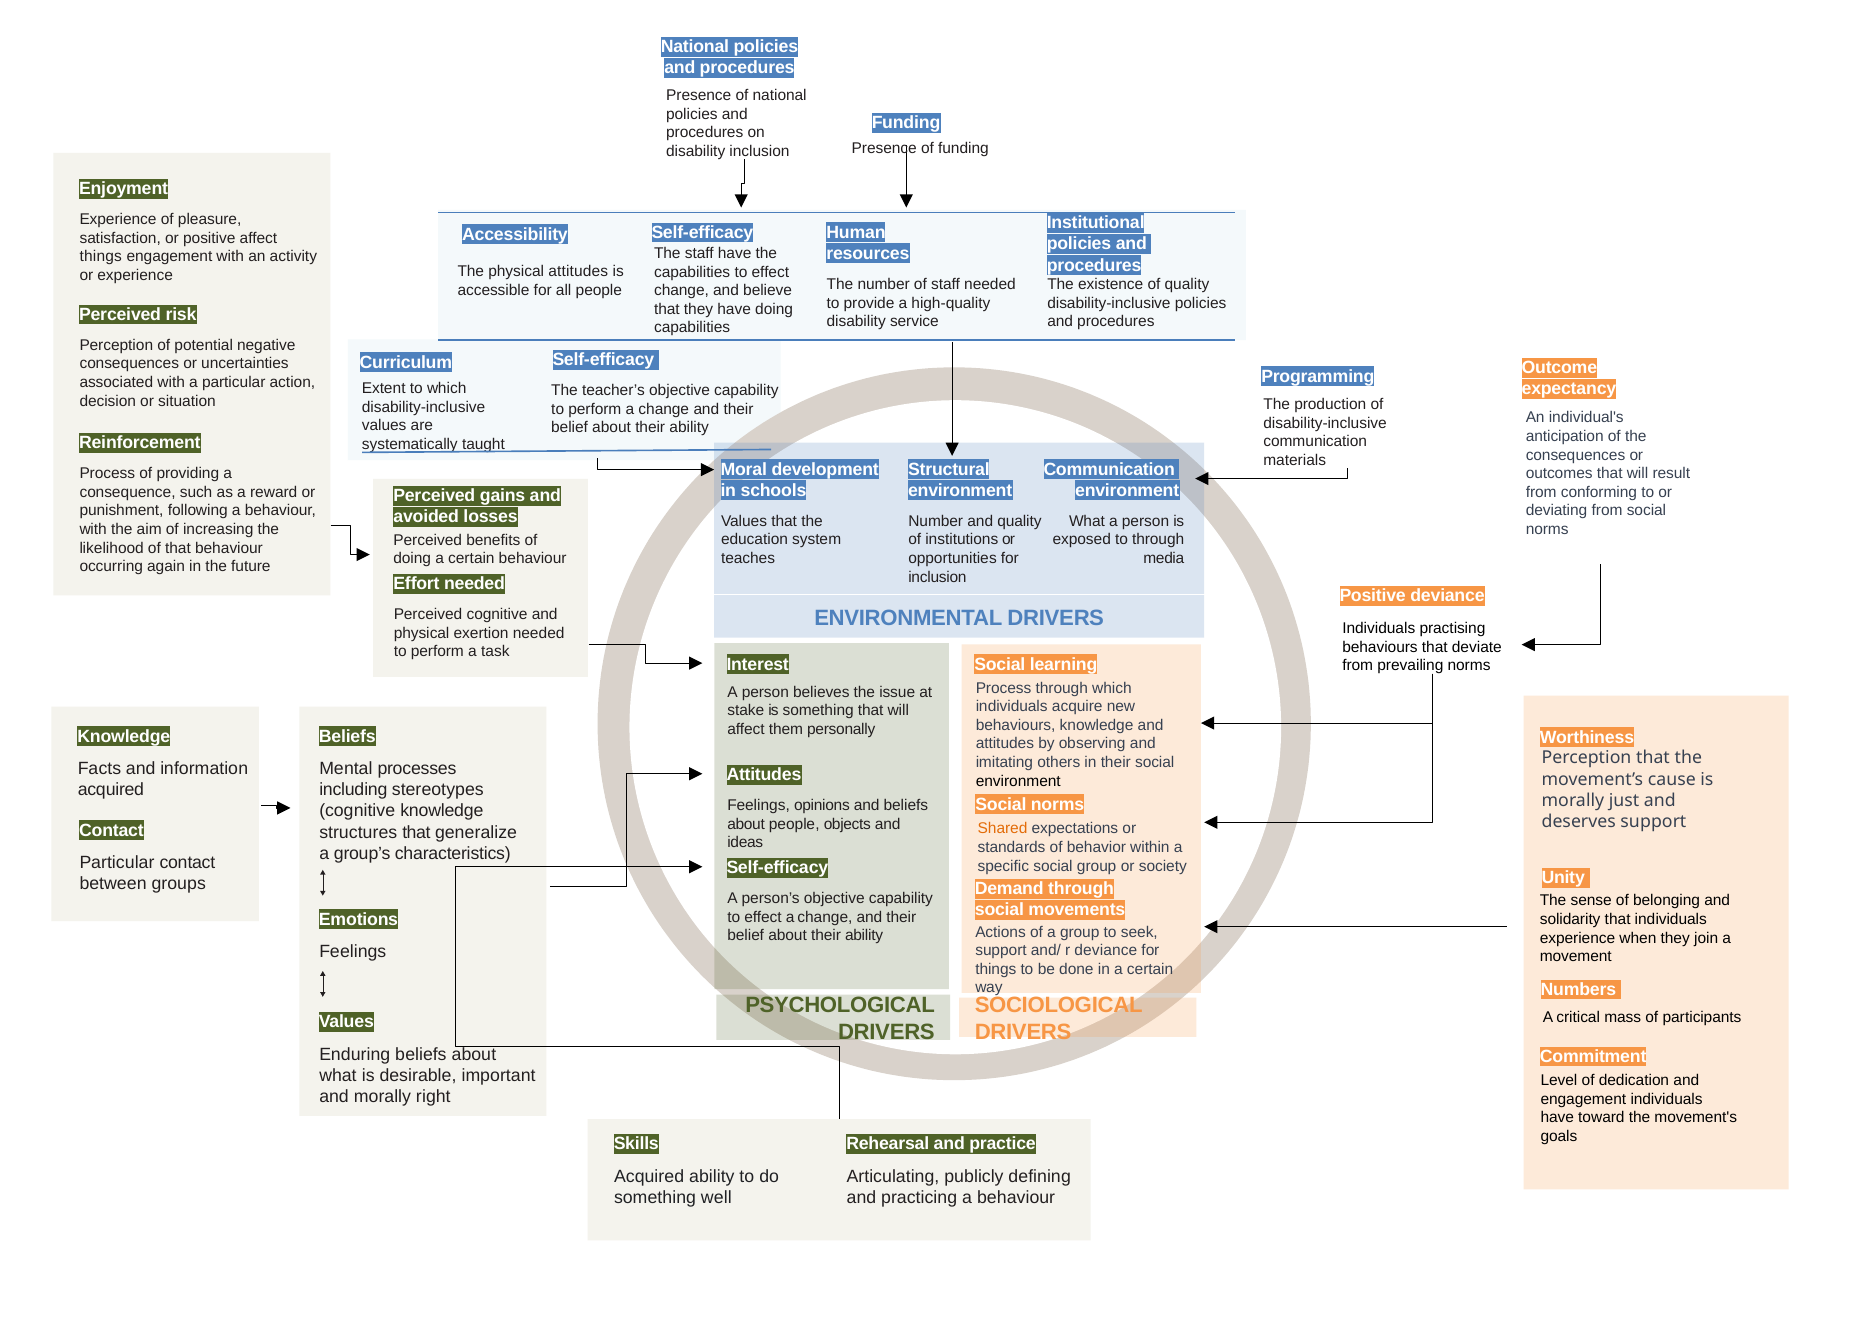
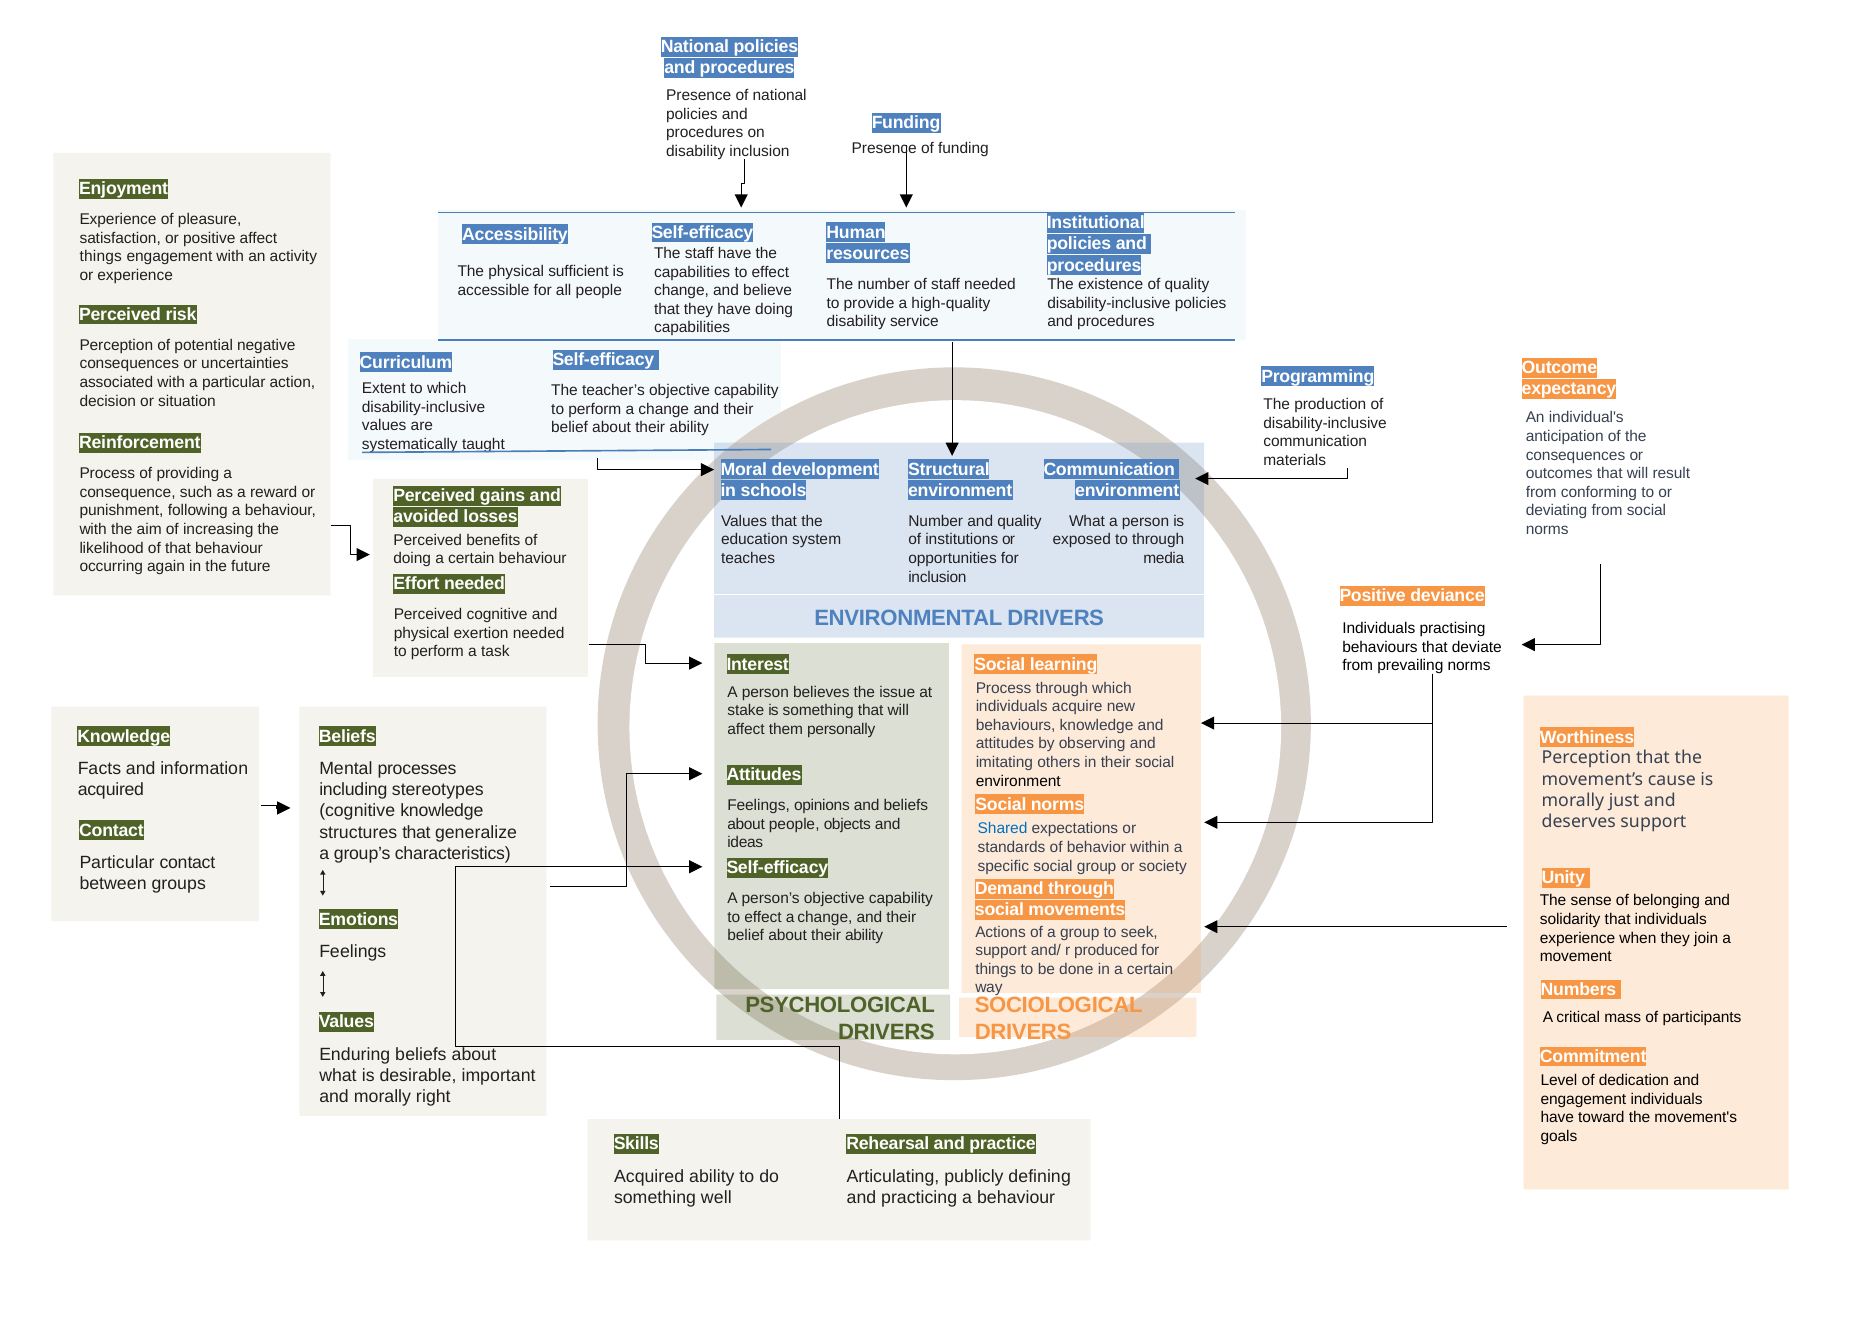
physical attitudes: attitudes -> sufficient
Shared colour: orange -> blue
r deviance: deviance -> produced
